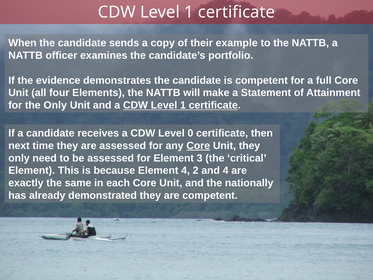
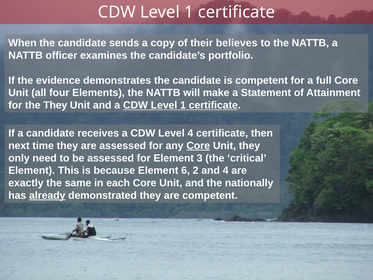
example: example -> believes
the Only: Only -> They
Level 0: 0 -> 4
Element 4: 4 -> 6
already underline: none -> present
